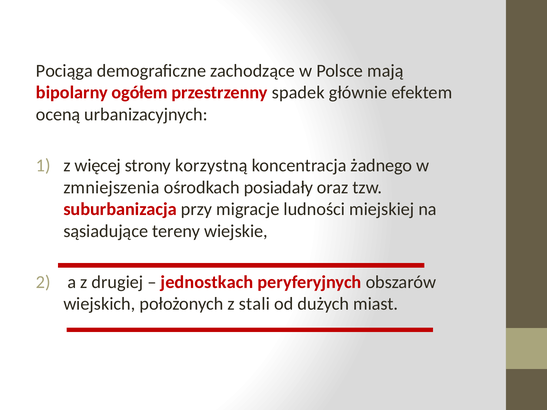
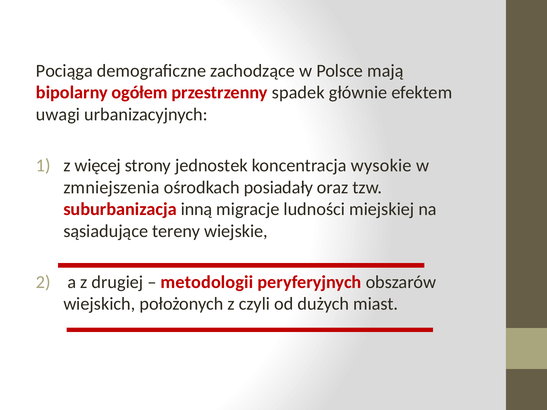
oceną: oceną -> uwagi
korzystną: korzystną -> jednostek
żadnego: żadnego -> wysokie
przy: przy -> inną
jednostkach: jednostkach -> metodologii
stali: stali -> czyli
